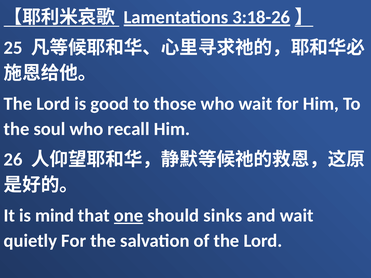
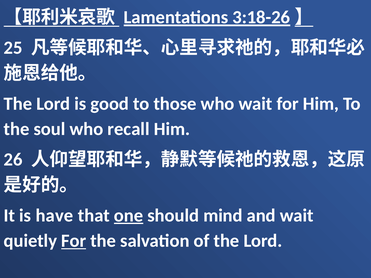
mind: mind -> have
sinks: sinks -> mind
For at (74, 241) underline: none -> present
